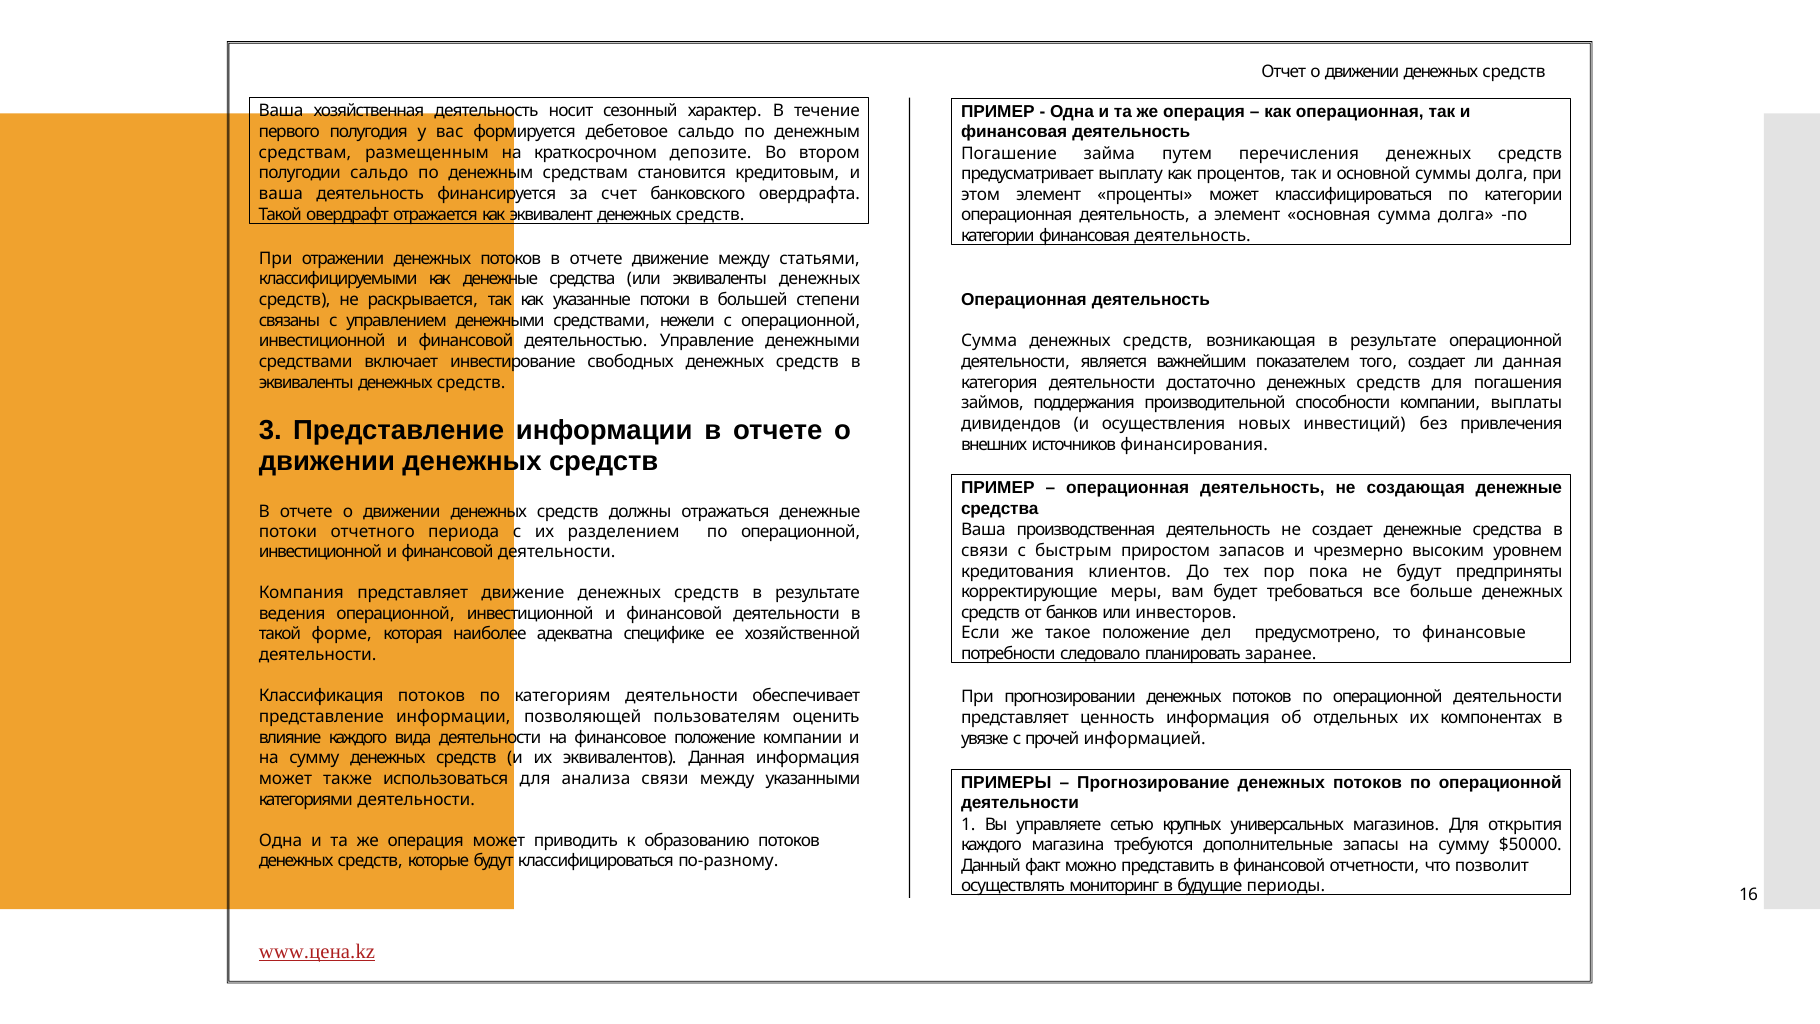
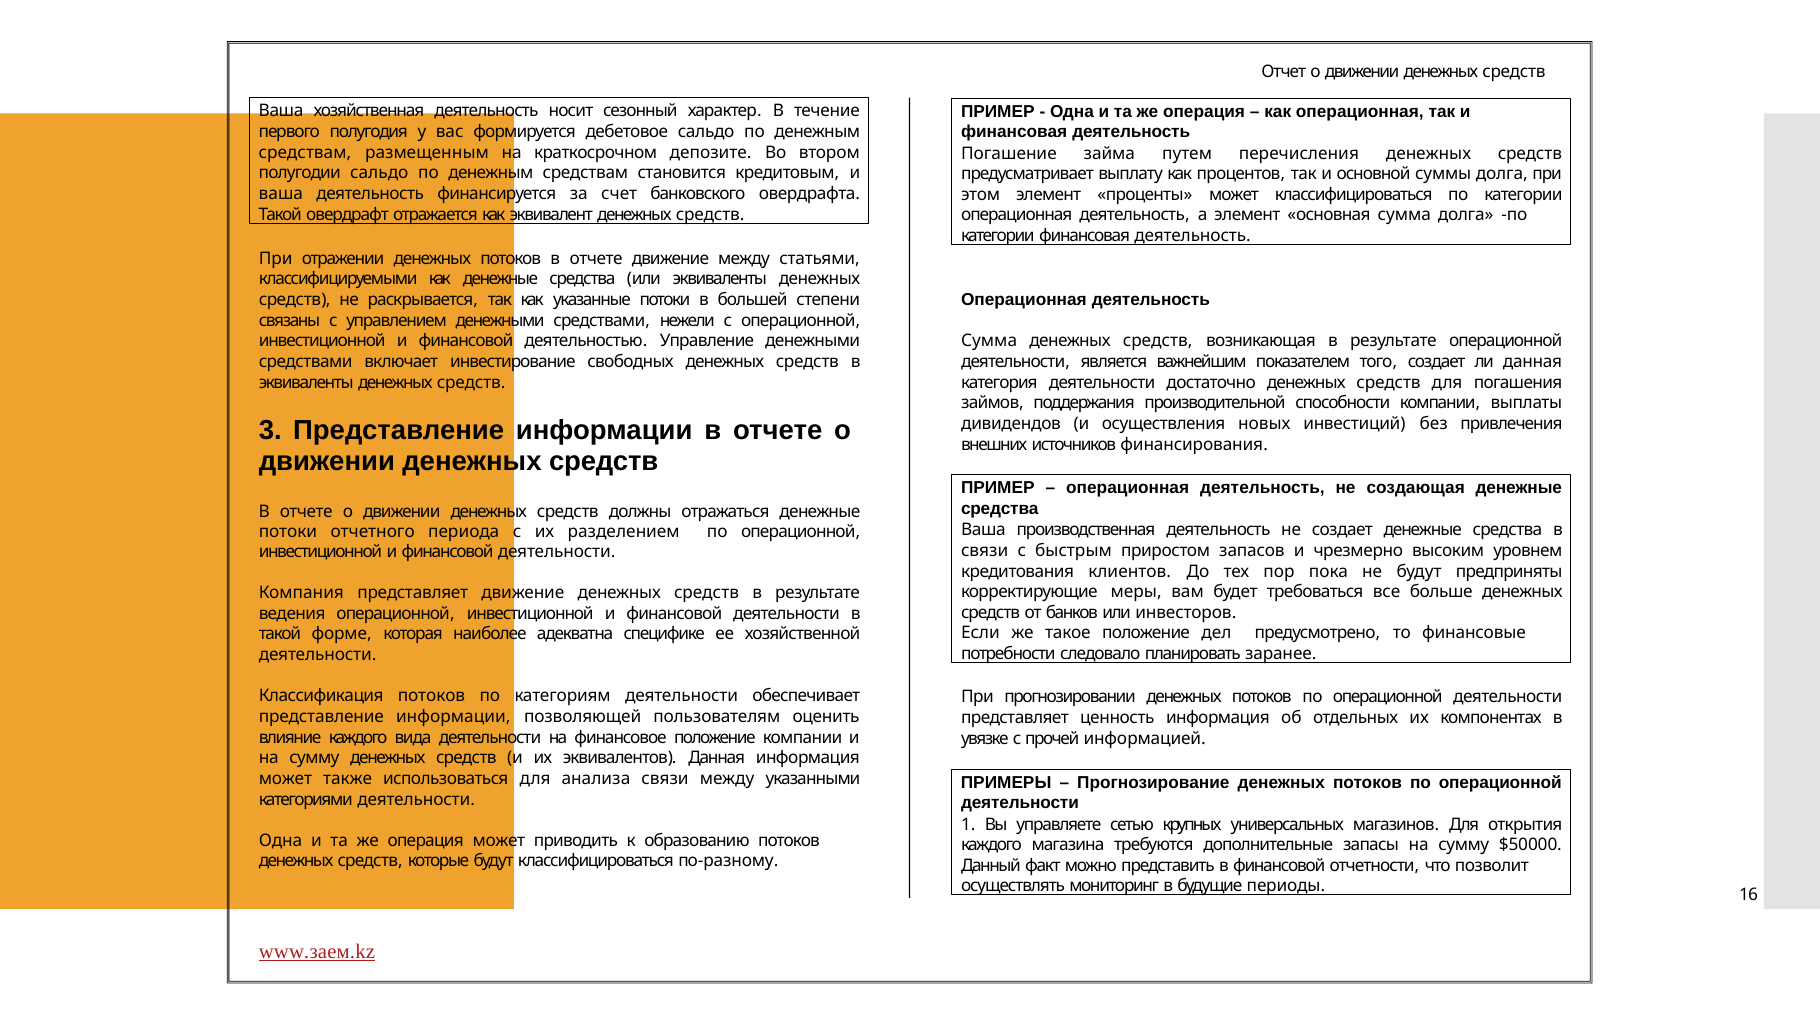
www.цена.kz: www.цена.kz -> www.заем.kz
